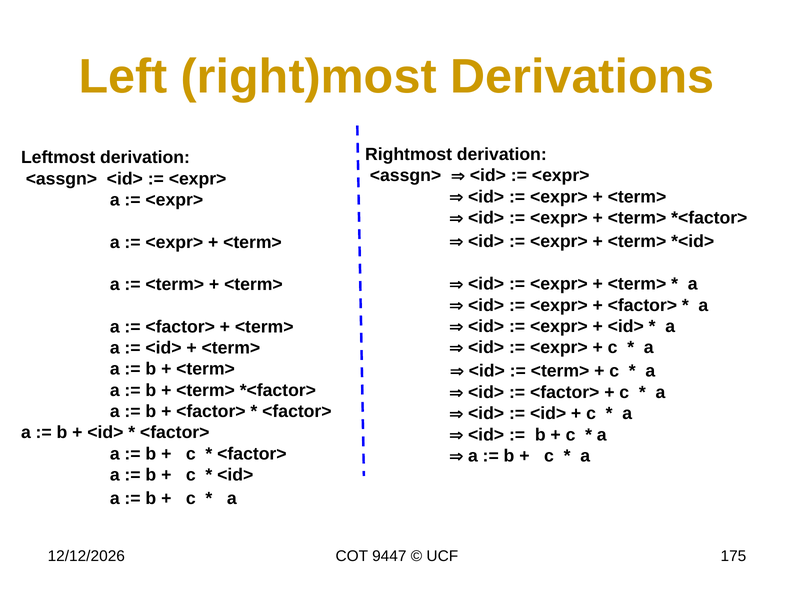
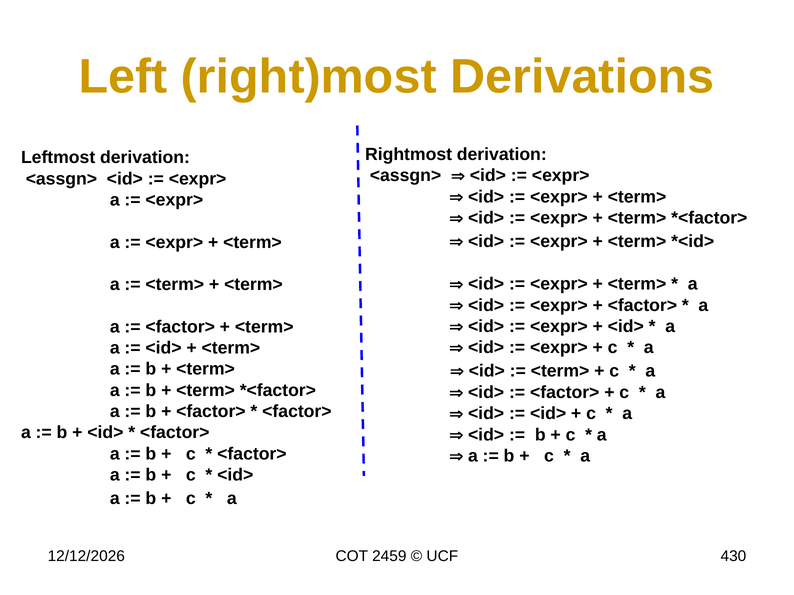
9447: 9447 -> 2459
175: 175 -> 430
